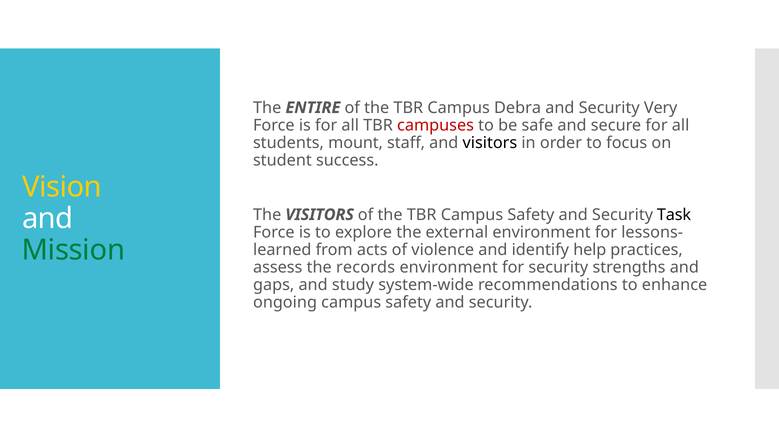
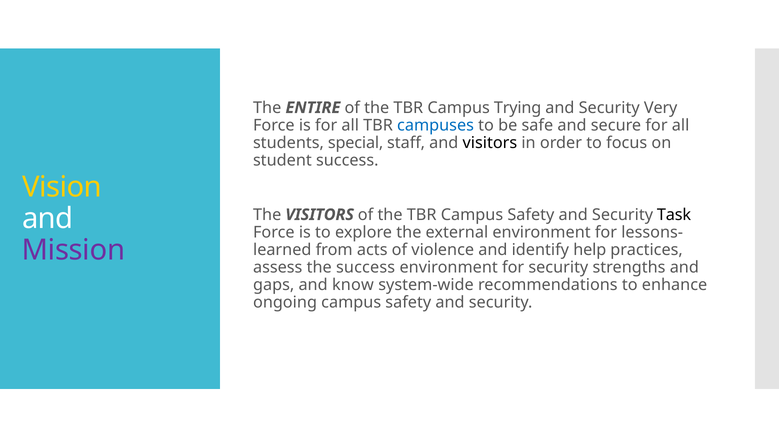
Debra: Debra -> Trying
campuses colour: red -> blue
mount: mount -> special
Mission colour: green -> purple
the records: records -> success
study: study -> know
